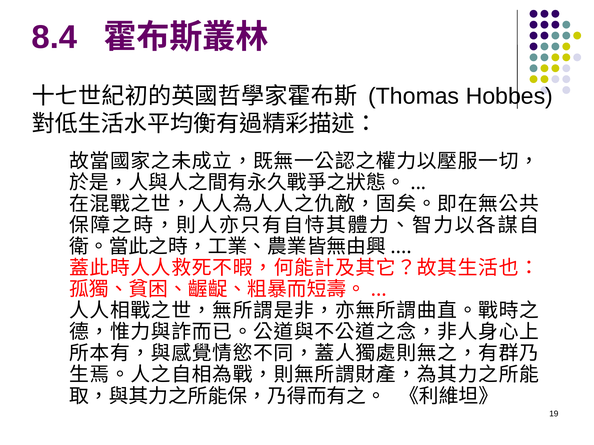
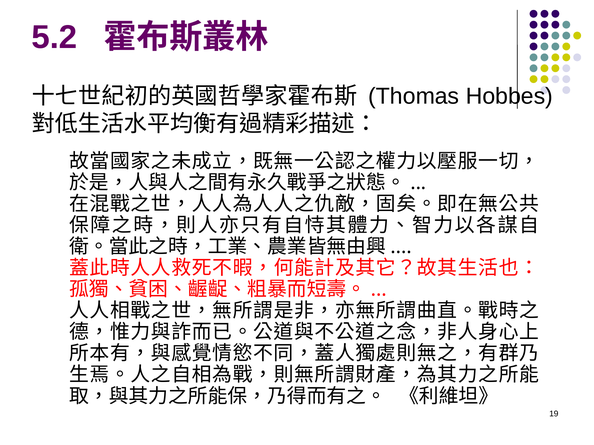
8.4: 8.4 -> 5.2
